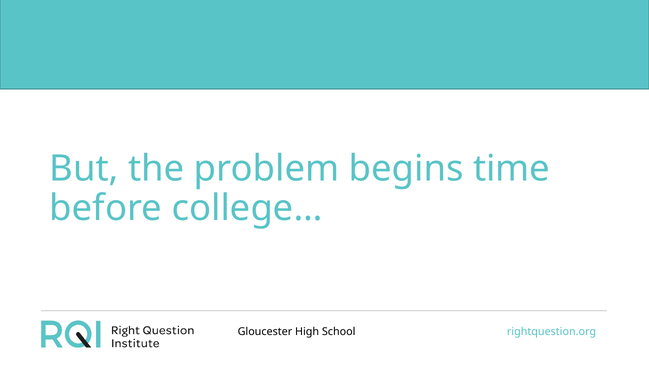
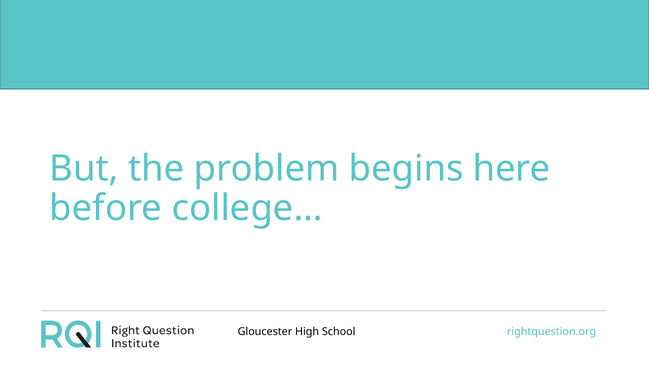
time: time -> here
